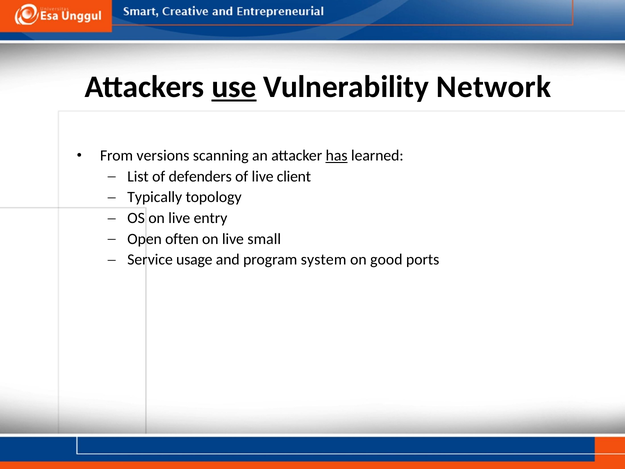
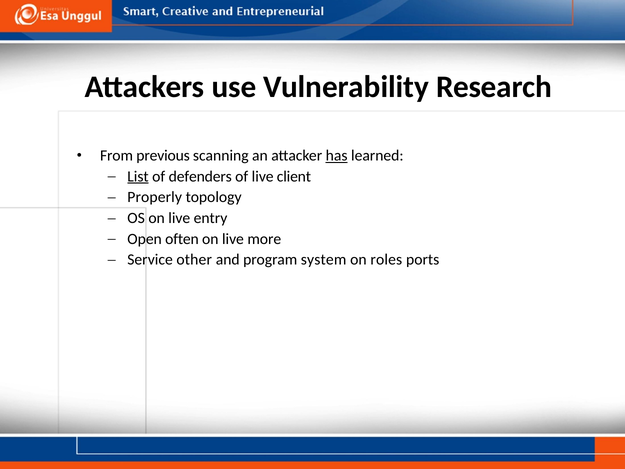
use underline: present -> none
Network: Network -> Research
versions: versions -> previous
List underline: none -> present
Typically: Typically -> Properly
small: small -> more
usage: usage -> other
good: good -> roles
